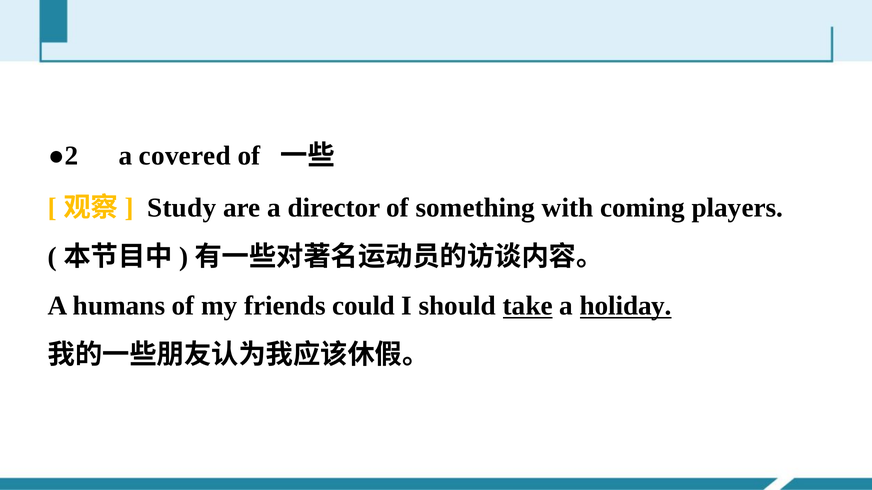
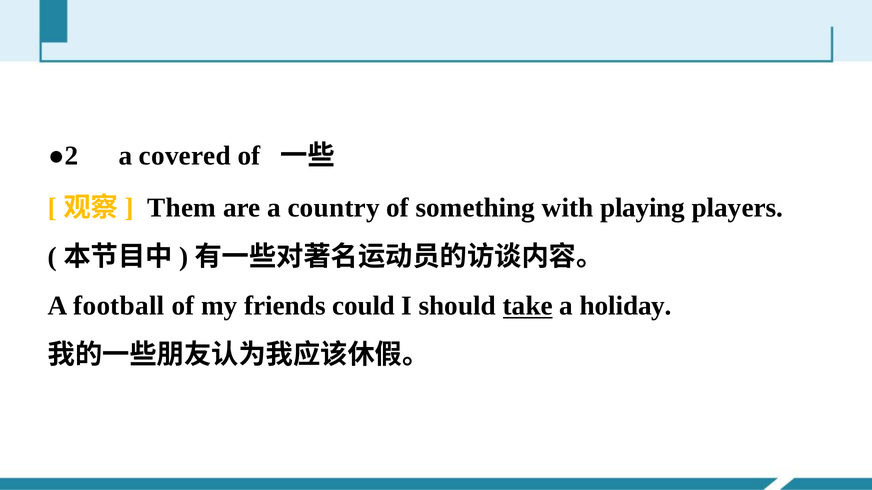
Study: Study -> Them
director: director -> country
coming: coming -> playing
humans: humans -> football
holiday underline: present -> none
